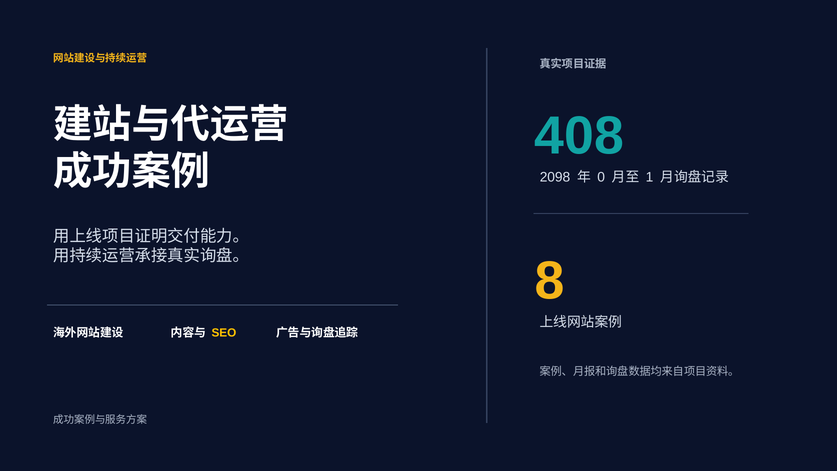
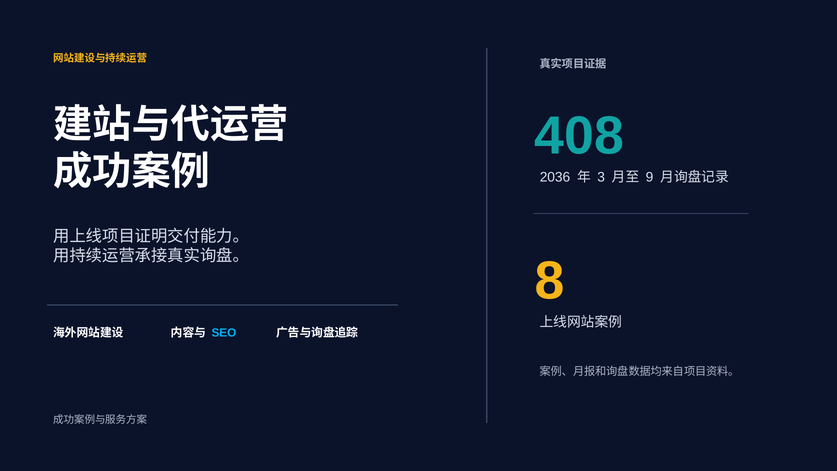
2098: 2098 -> 2036
0: 0 -> 3
1: 1 -> 9
SEO colour: yellow -> light blue
